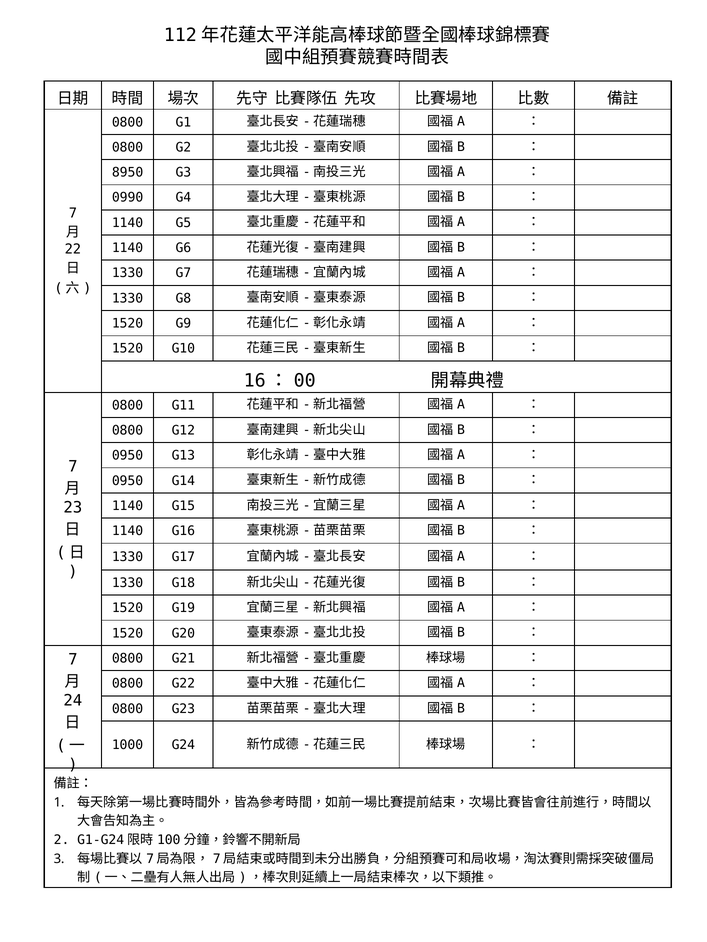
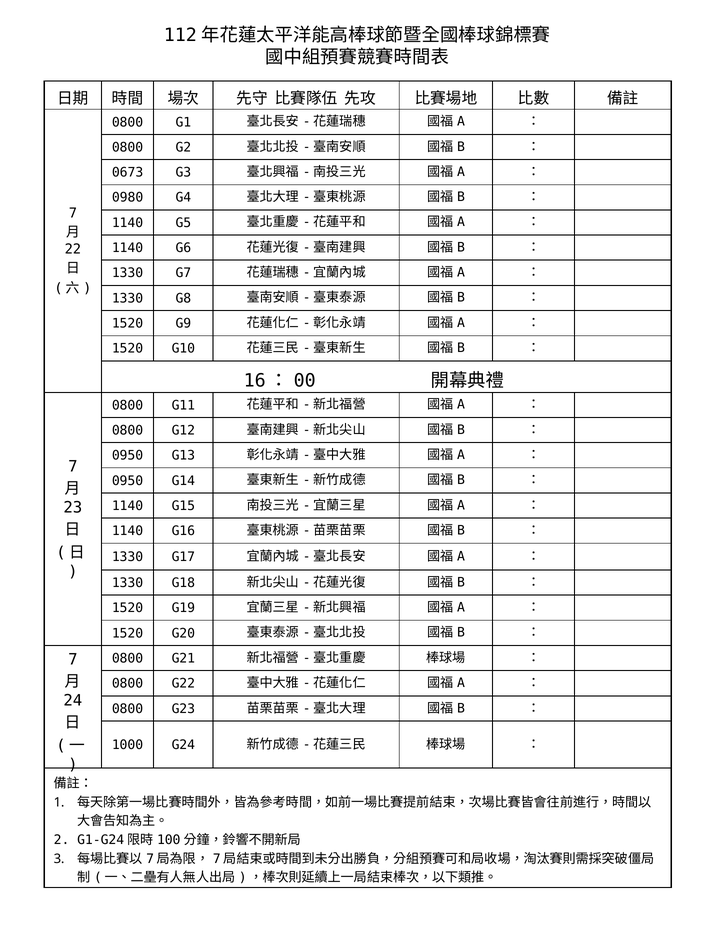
8950: 8950 -> 0673
0990: 0990 -> 0980
